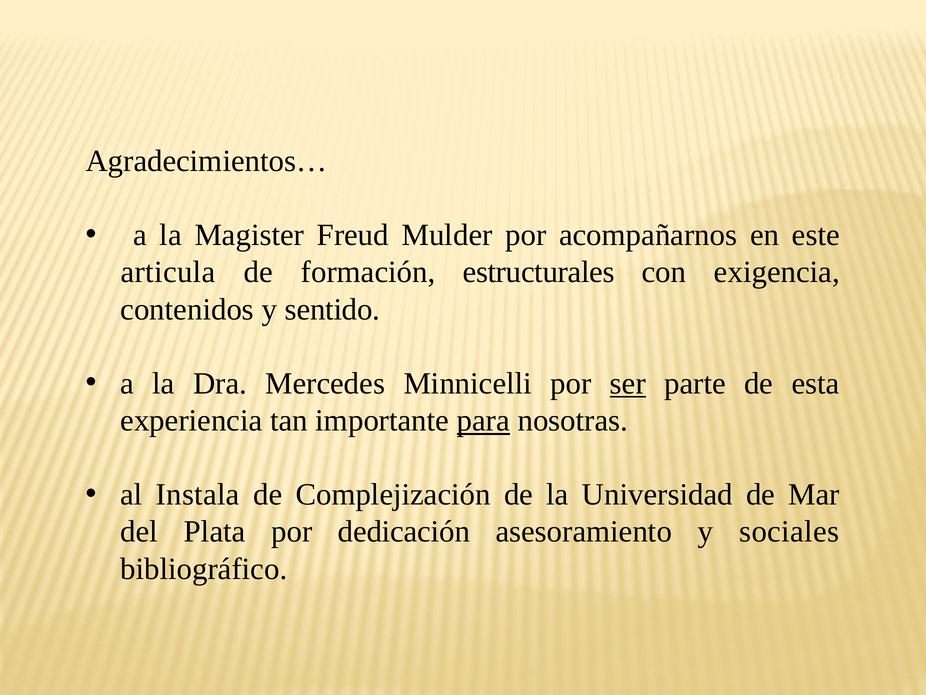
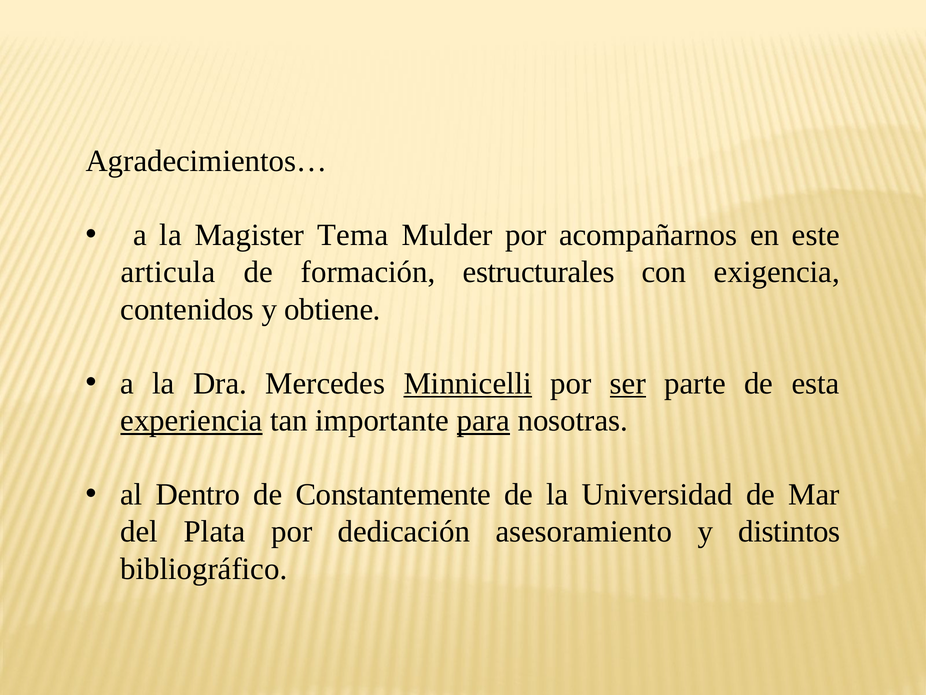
Freud: Freud -> Tema
sentido: sentido -> obtiene
Minnicelli underline: none -> present
experiencia underline: none -> present
Instala: Instala -> Dentro
Complejización: Complejización -> Constantemente
sociales: sociales -> distintos
